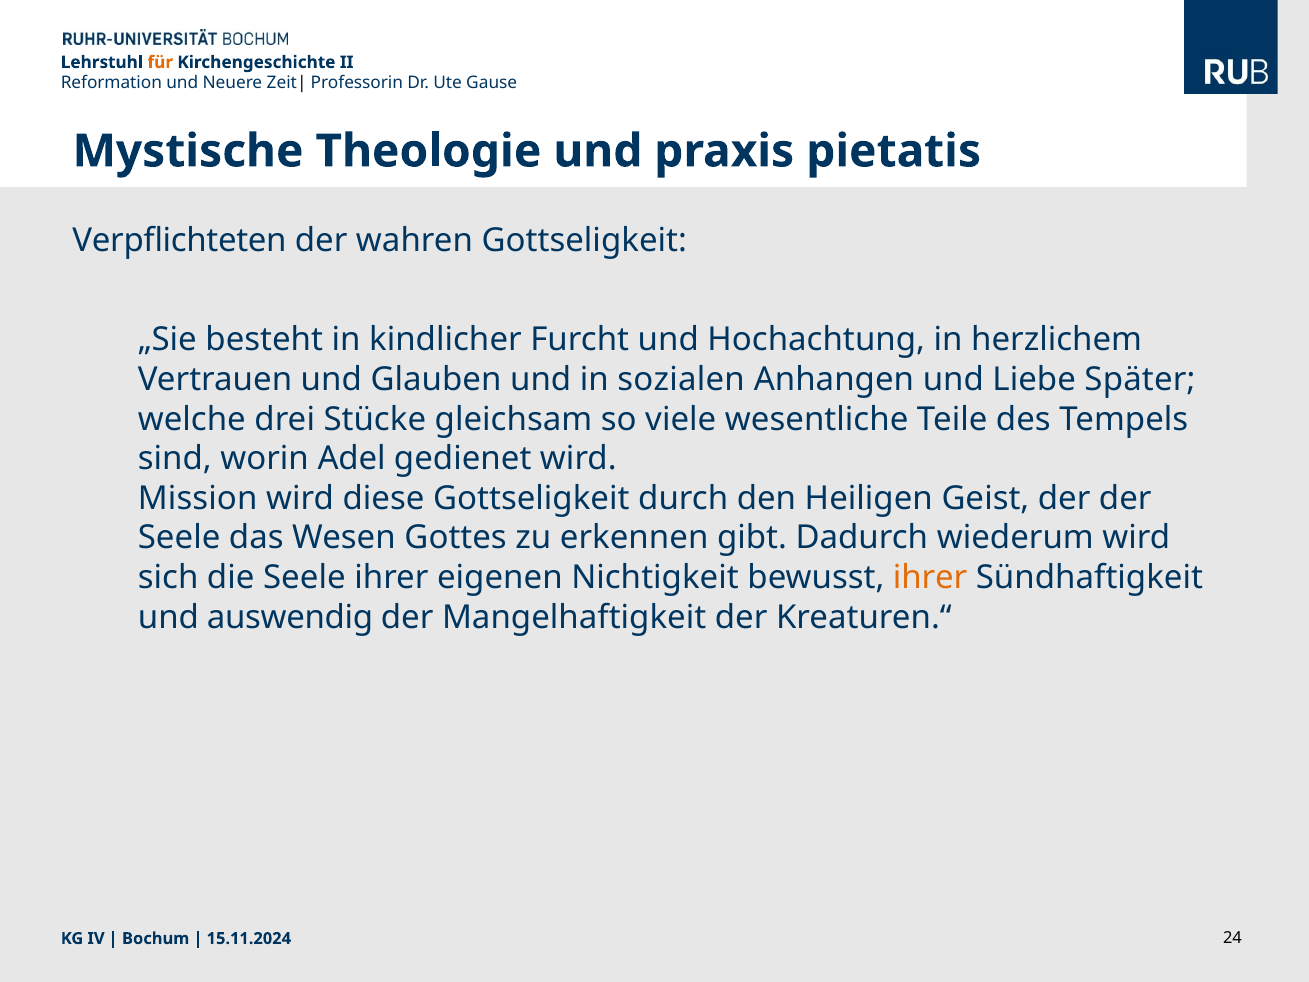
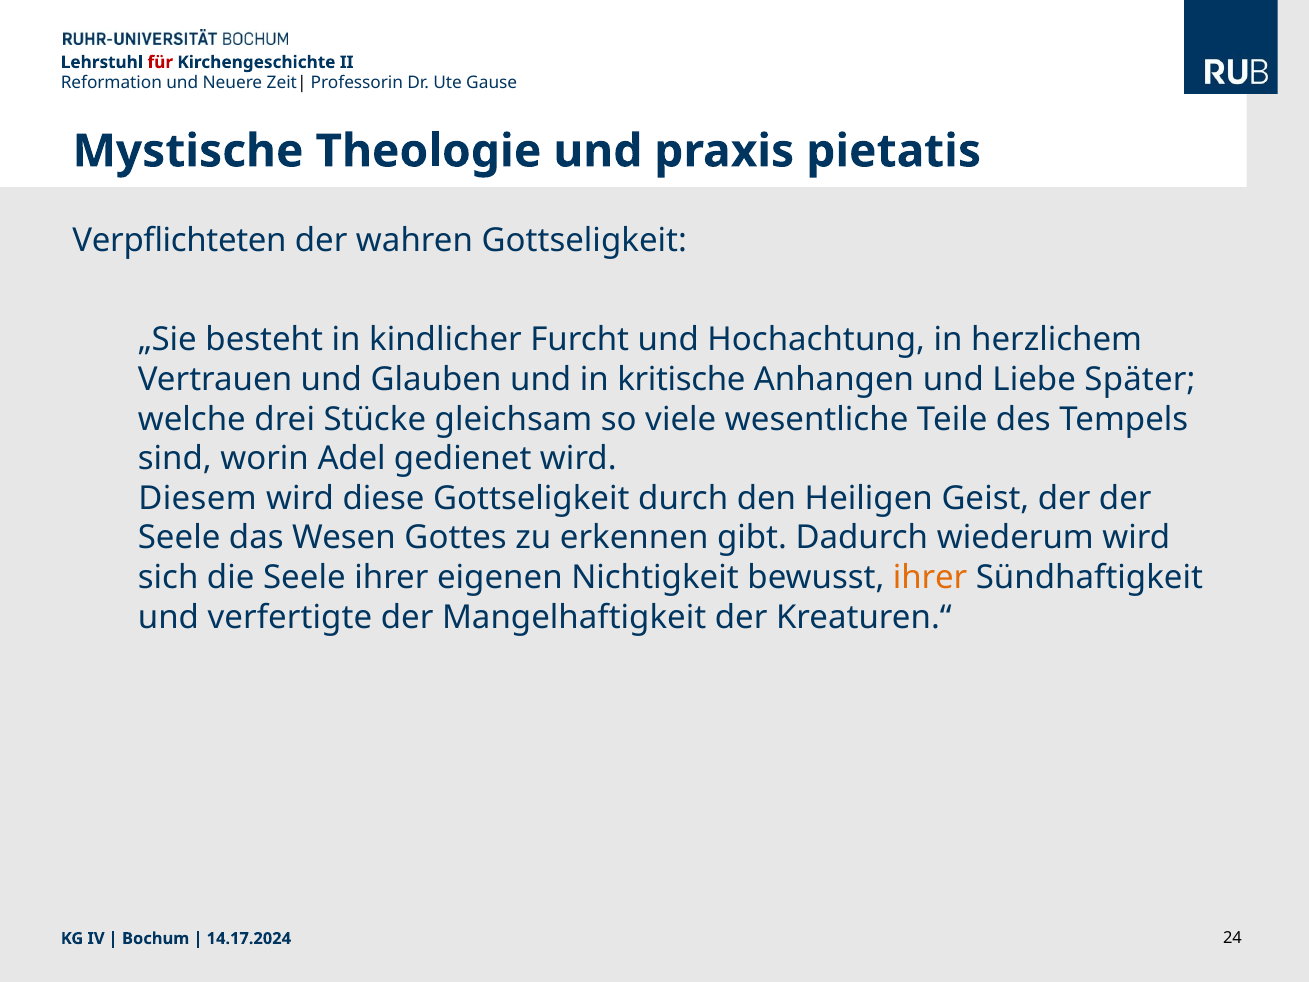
für colour: orange -> red
sozialen: sozialen -> kritische
Mission: Mission -> Diesem
auswendig: auswendig -> verfertigte
15.11.2024: 15.11.2024 -> 14.17.2024
